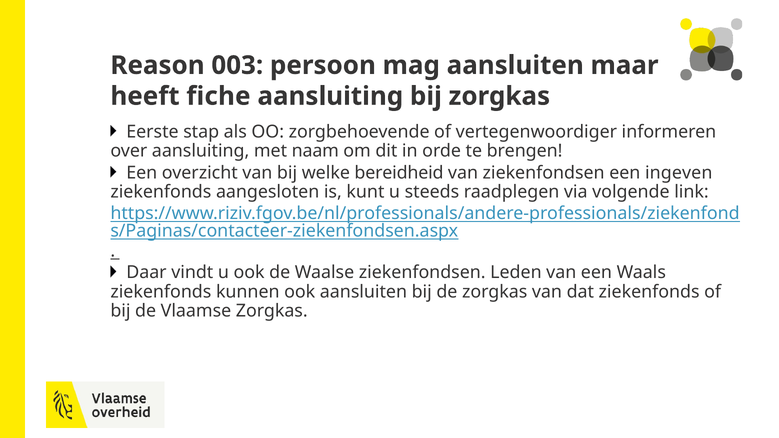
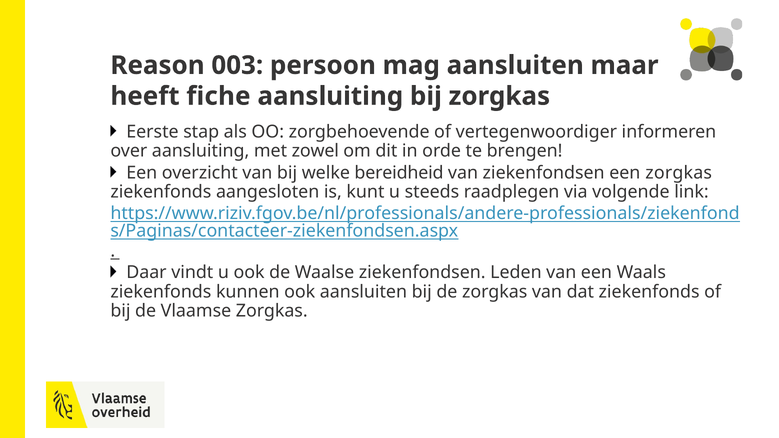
naam: naam -> zowel
een ingeven: ingeven -> zorgkas
